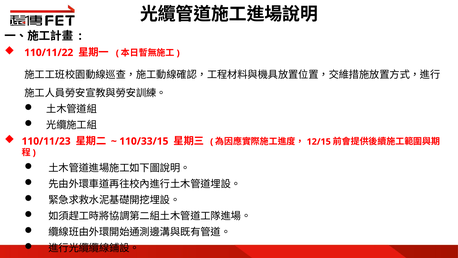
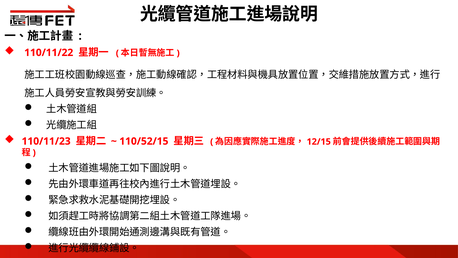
110/33/15: 110/33/15 -> 110/52/15
